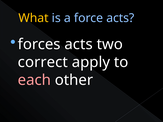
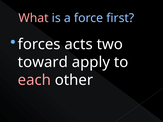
What colour: yellow -> pink
force acts: acts -> first
correct: correct -> toward
